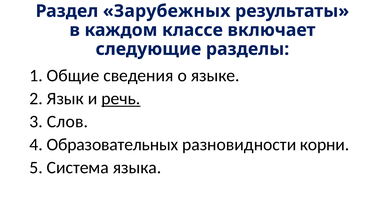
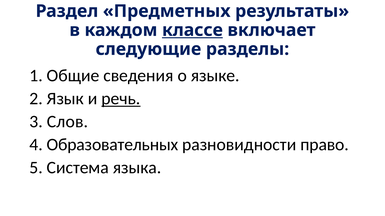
Зарубежных: Зарубежных -> Предметных
классе underline: none -> present
корни: корни -> право
